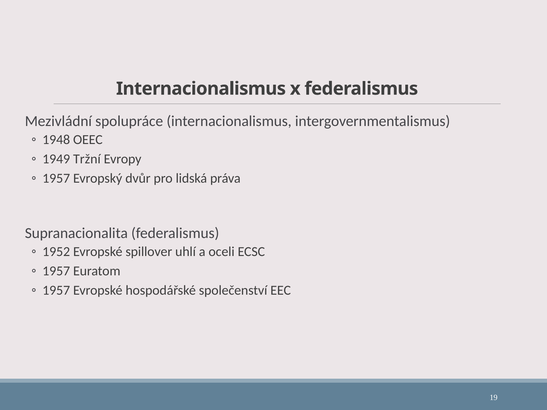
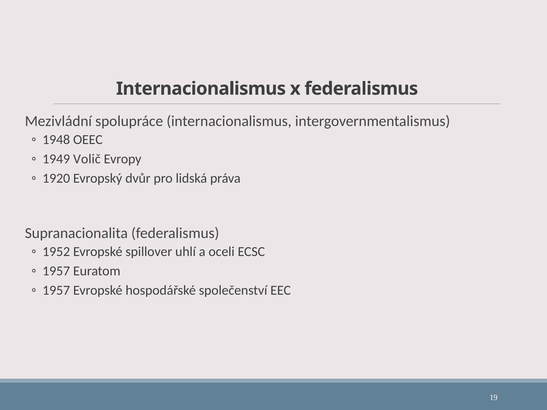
Tržní: Tržní -> Volič
1957 at (56, 179): 1957 -> 1920
